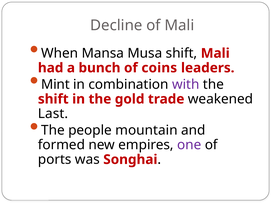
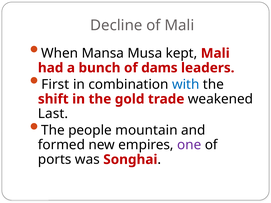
Musa shift: shift -> kept
coins: coins -> dams
Mint: Mint -> First
with colour: purple -> blue
